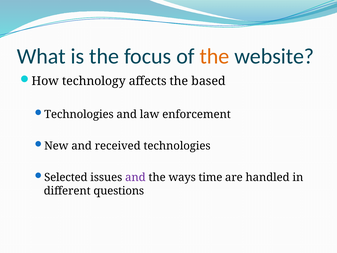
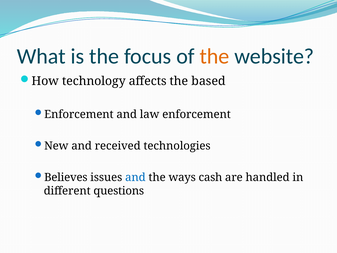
Technologies at (79, 114): Technologies -> Enforcement
Selected: Selected -> Believes
and at (135, 177) colour: purple -> blue
time: time -> cash
